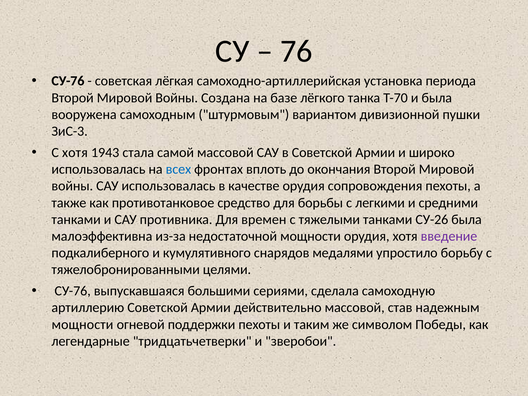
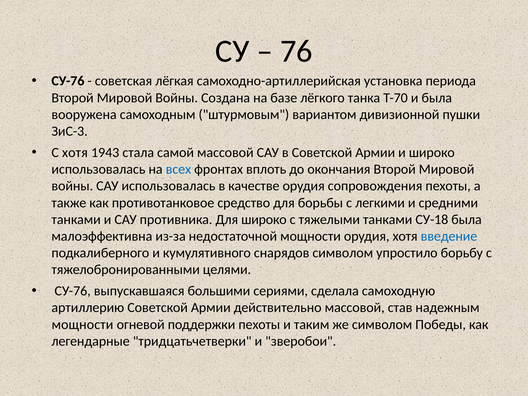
Для времен: времен -> широко
СУ-26: СУ-26 -> СУ-18
введение colour: purple -> blue
снарядов медалями: медалями -> символом
